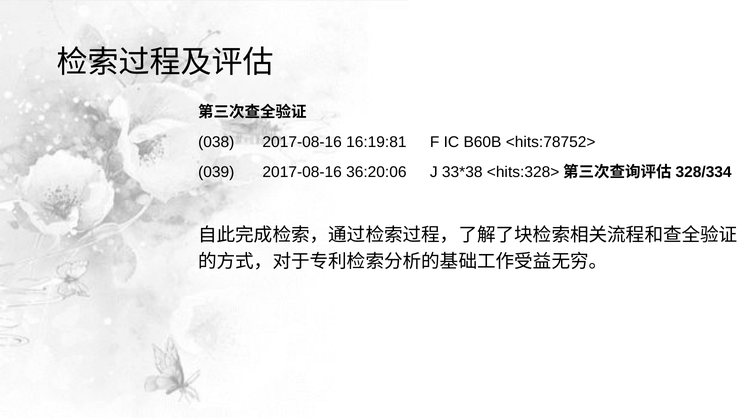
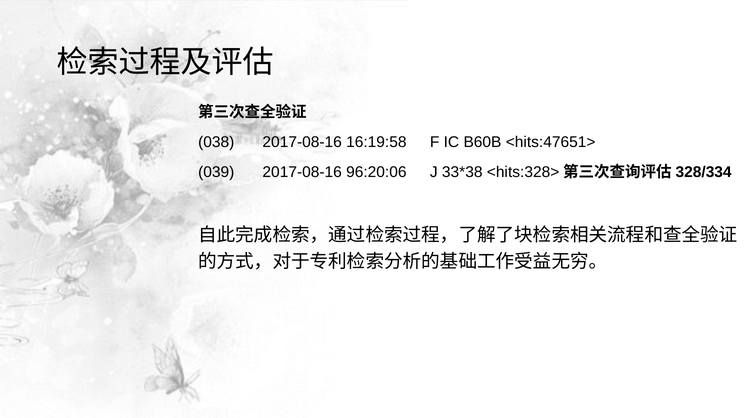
16:19:81: 16:19:81 -> 16:19:58
<hits:78752>: <hits:78752> -> <hits:47651>
36:20:06: 36:20:06 -> 96:20:06
